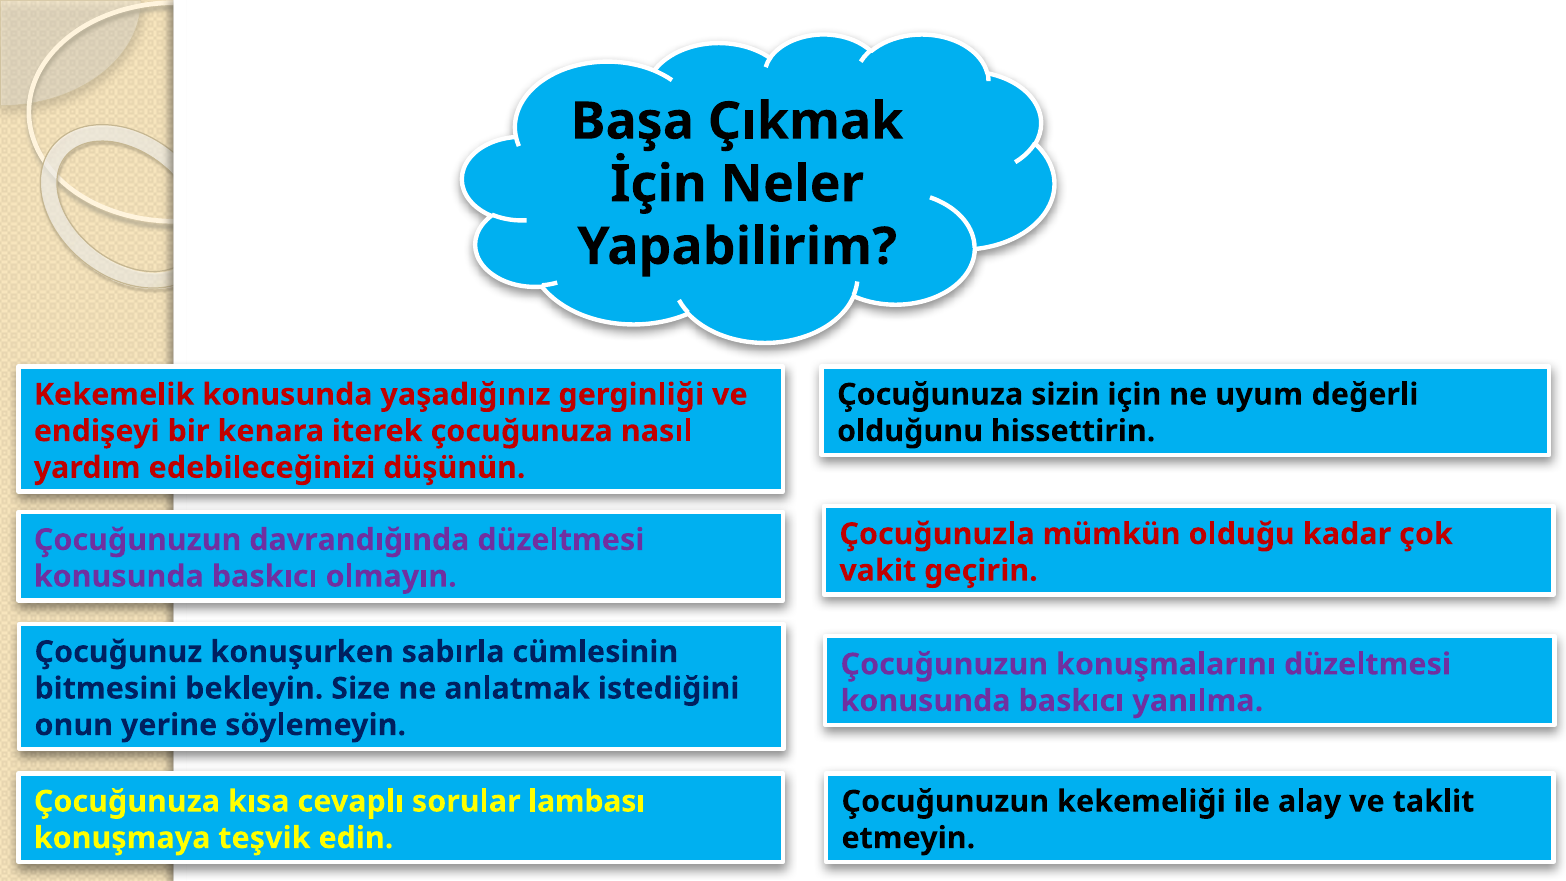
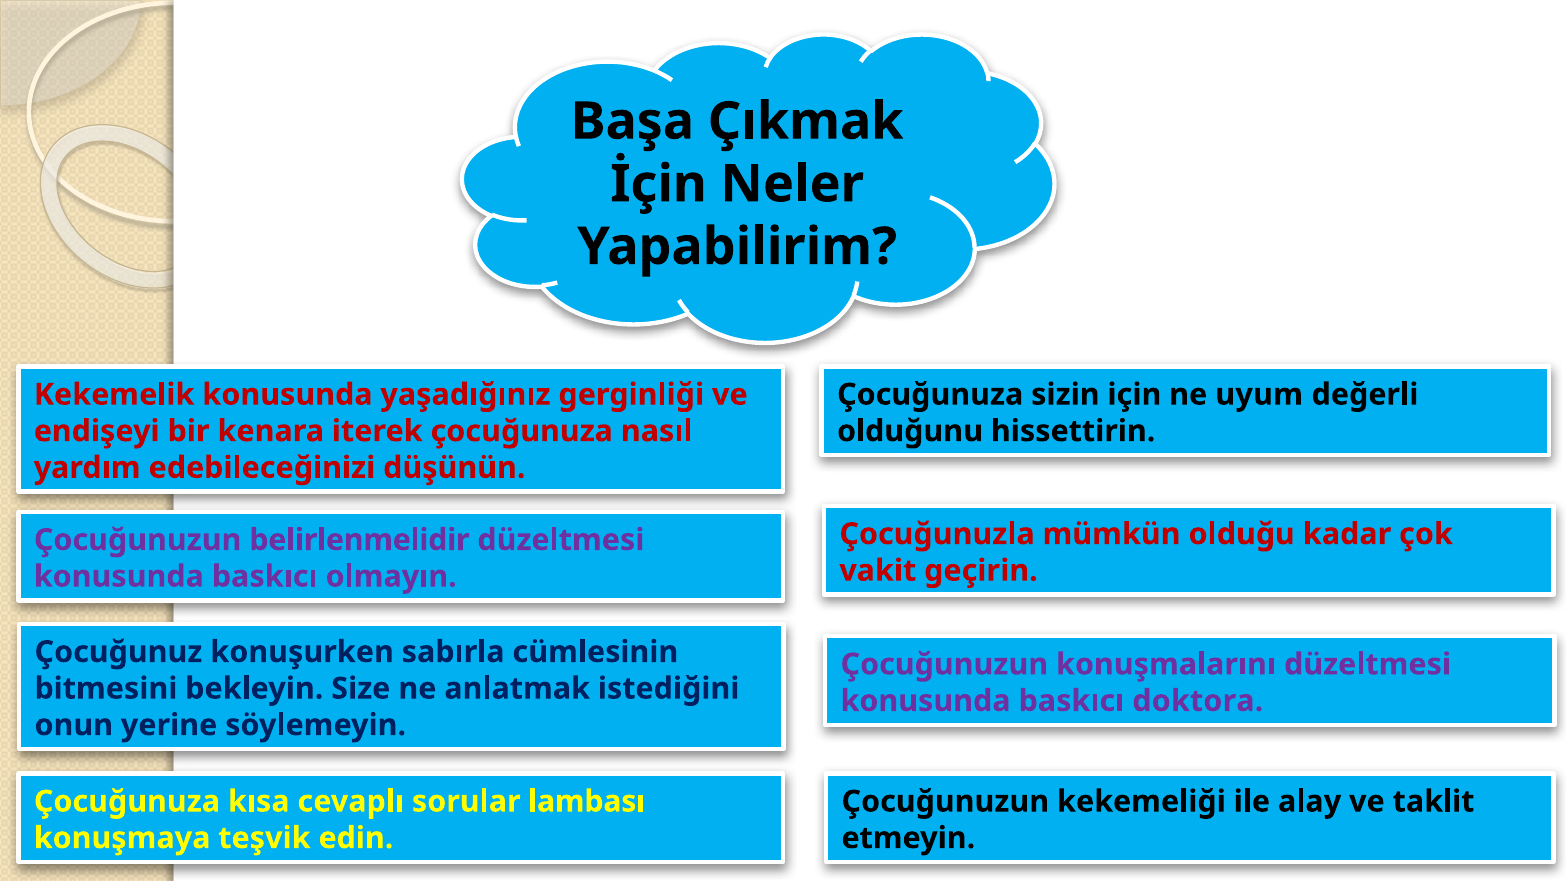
davrandığında: davrandığında -> belirlenmelidir
yanılma: yanılma -> doktora
